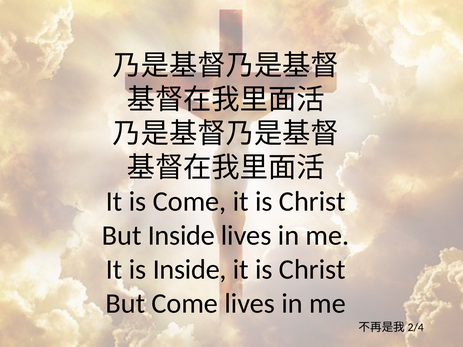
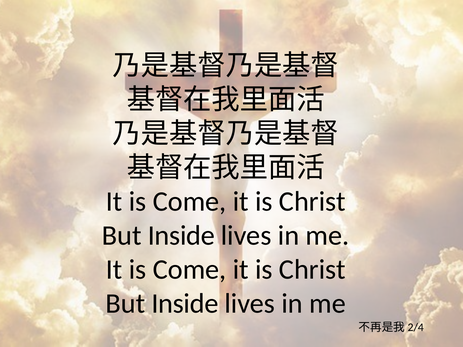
Inside at (190, 270): Inside -> Come
Come at (185, 304): Come -> Inside
